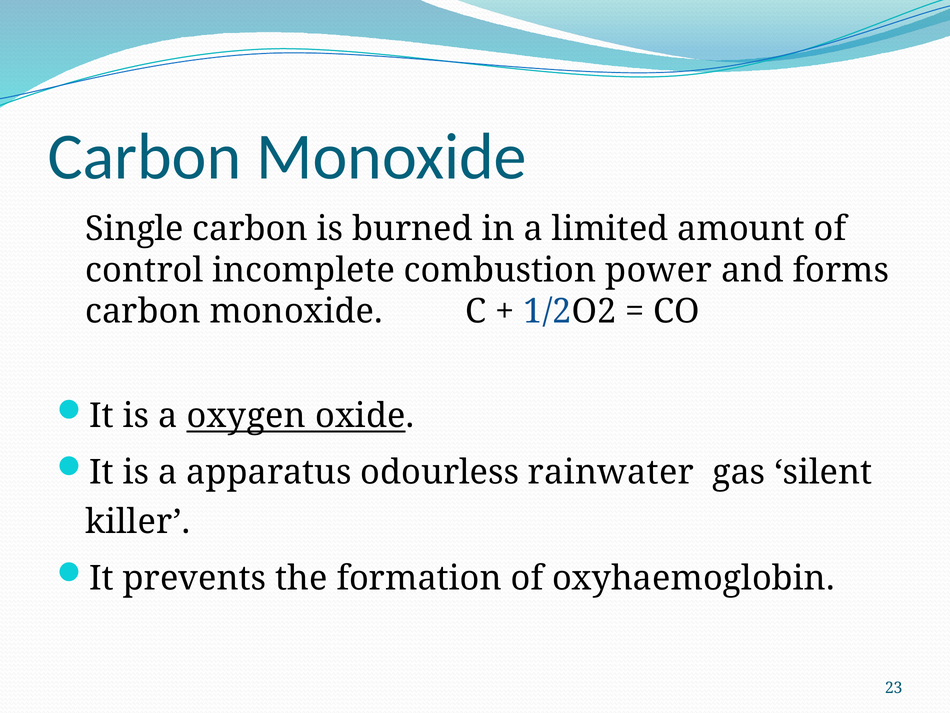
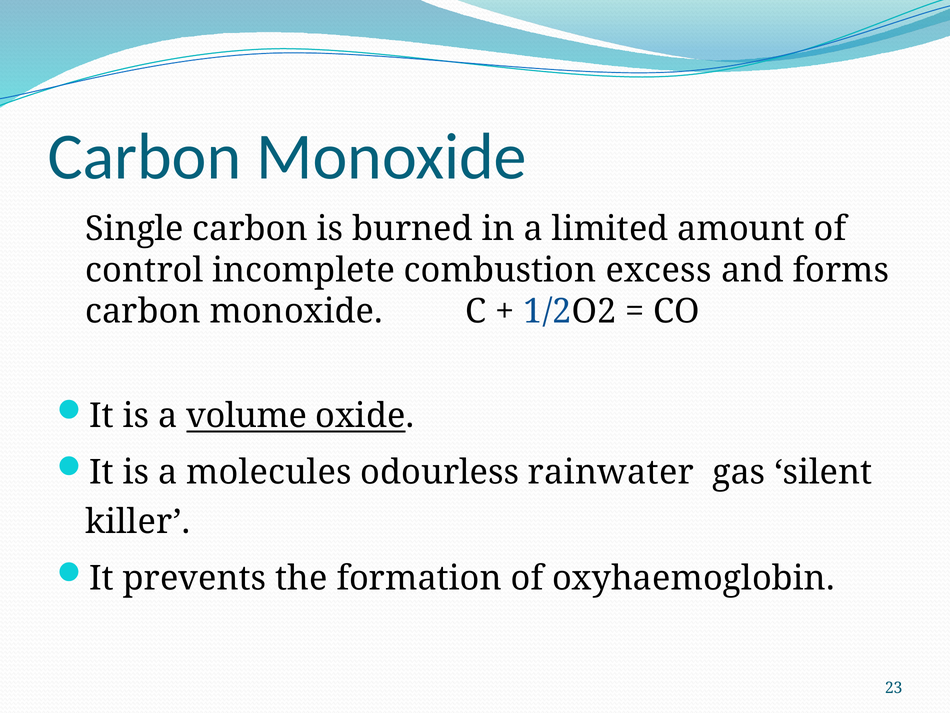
power: power -> excess
oxygen: oxygen -> volume
apparatus: apparatus -> molecules
